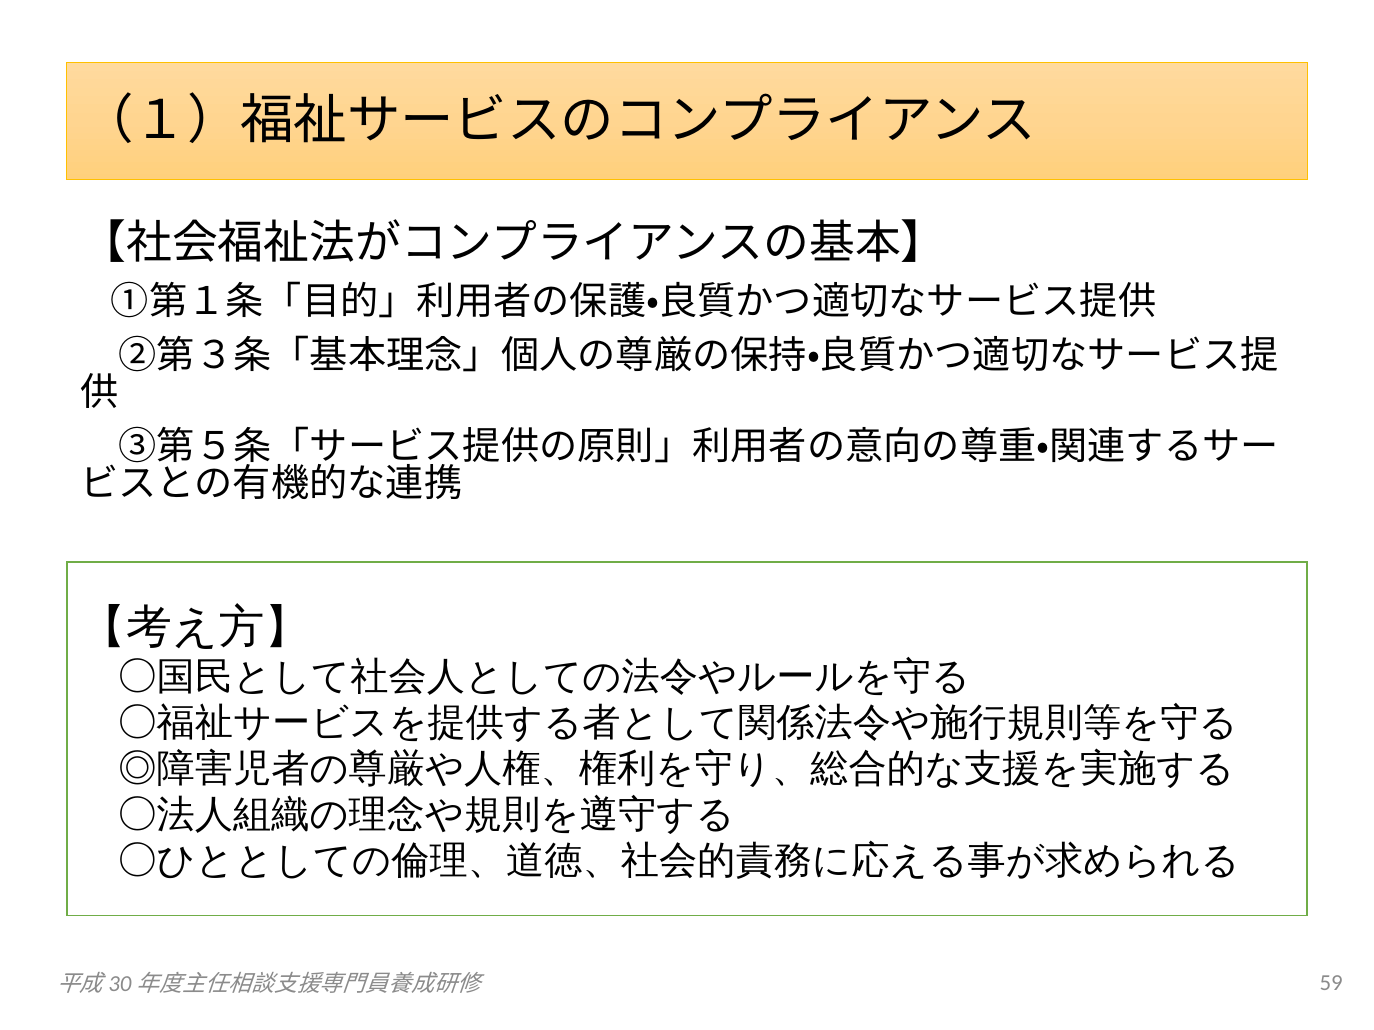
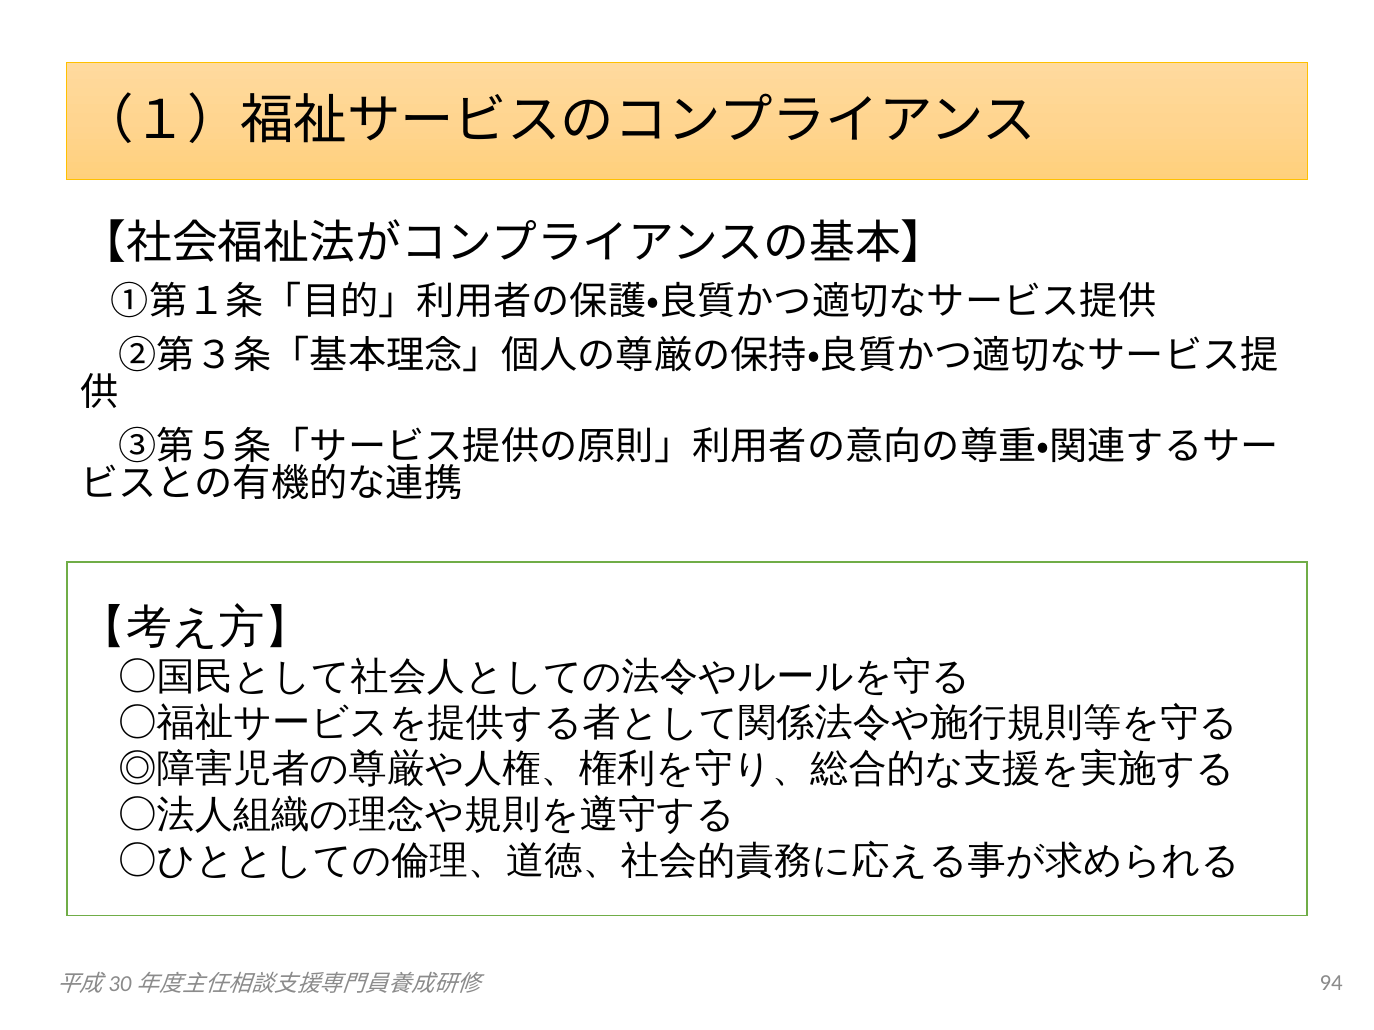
59: 59 -> 94
